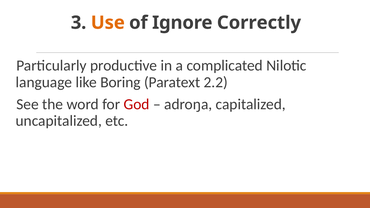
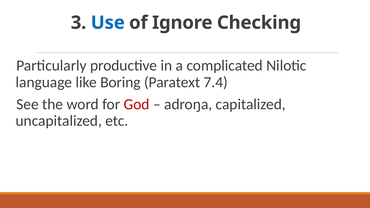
Use colour: orange -> blue
Correctly: Correctly -> Checking
2.2: 2.2 -> 7.4
